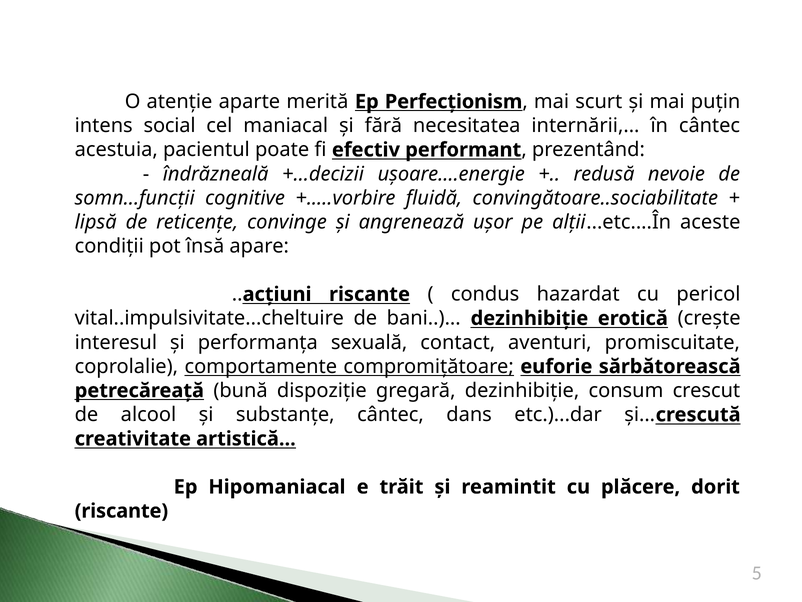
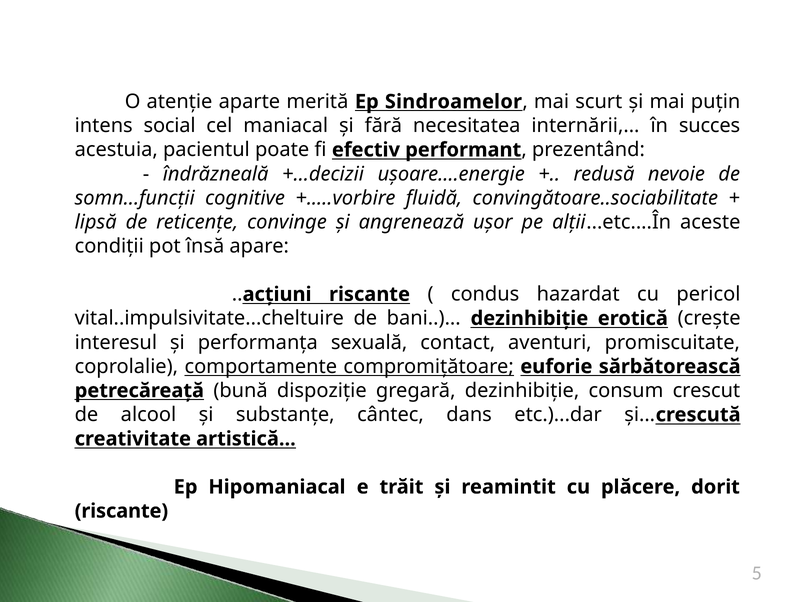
Perfecționism: Perfecționism -> Sindroamelor
în cântec: cântec -> succes
